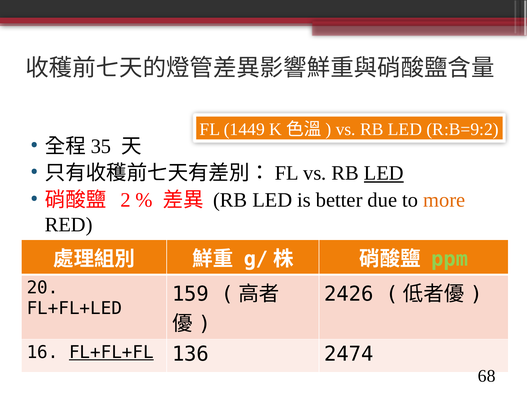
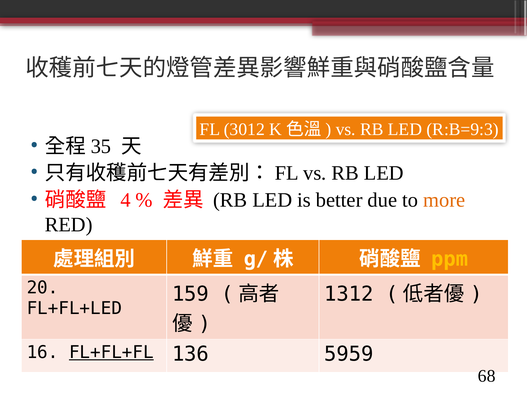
1449: 1449 -> 3012
R:B=9:2: R:B=9:2 -> R:B=9:3
LED at (384, 173) underline: present -> none
2: 2 -> 4
ppm colour: light green -> yellow
2426: 2426 -> 1312
2474: 2474 -> 5959
